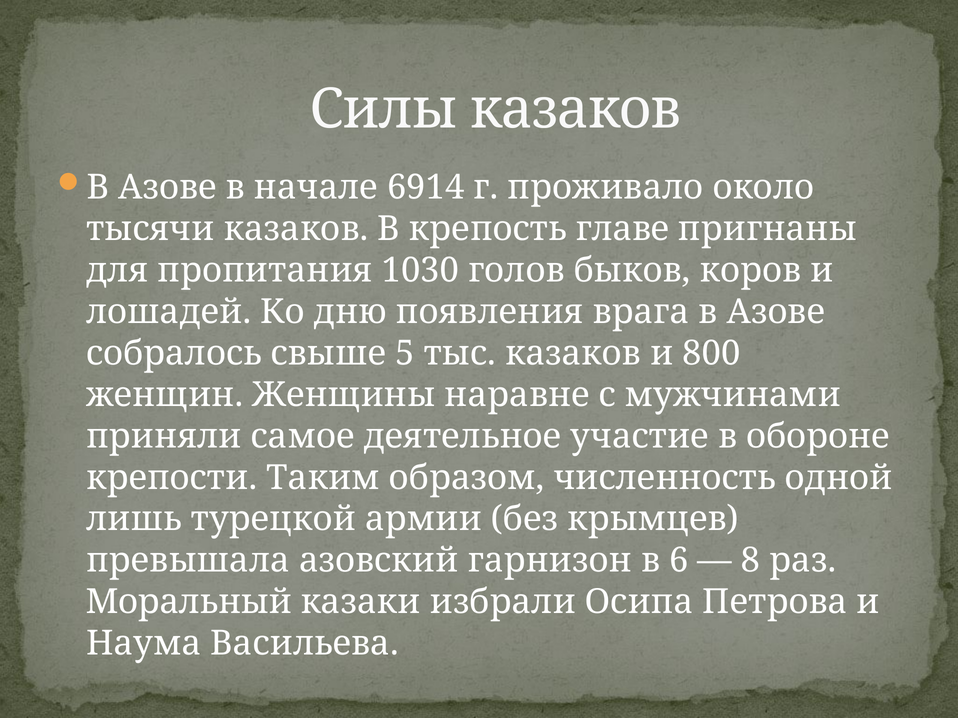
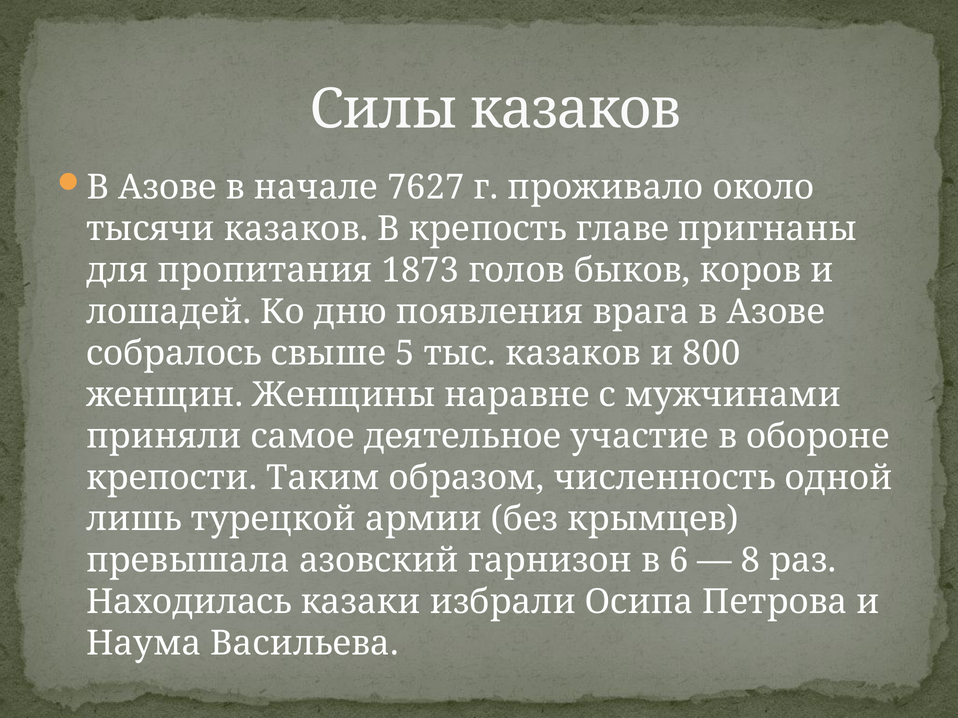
6914: 6914 -> 7627
1030: 1030 -> 1873
Моральный: Моральный -> Находилась
